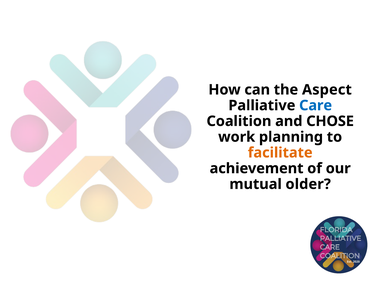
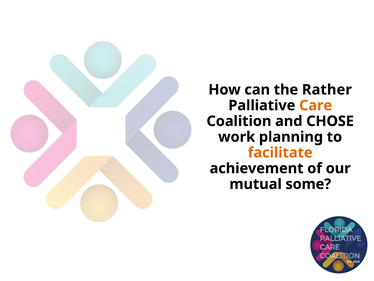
Aspect: Aspect -> Rather
Care colour: blue -> orange
older: older -> some
